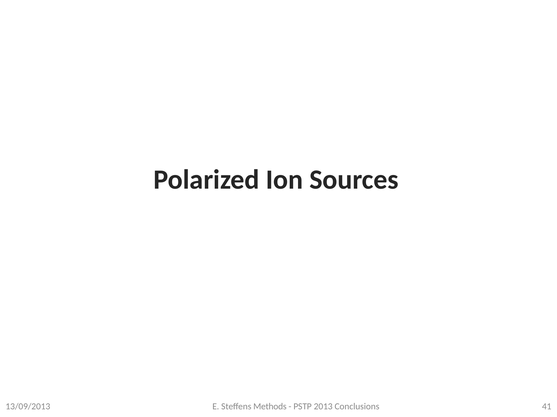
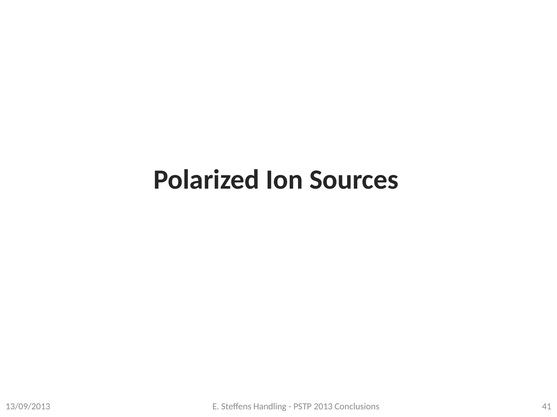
Methods: Methods -> Handling
